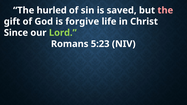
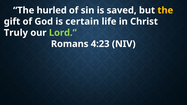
the at (165, 10) colour: pink -> yellow
forgive: forgive -> certain
Since: Since -> Truly
5:23: 5:23 -> 4:23
